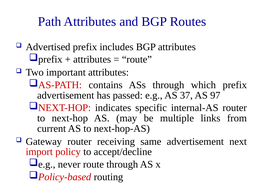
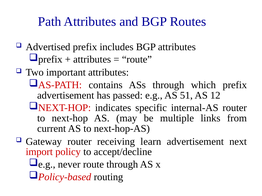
37: 37 -> 51
97: 97 -> 12
same: same -> learn
